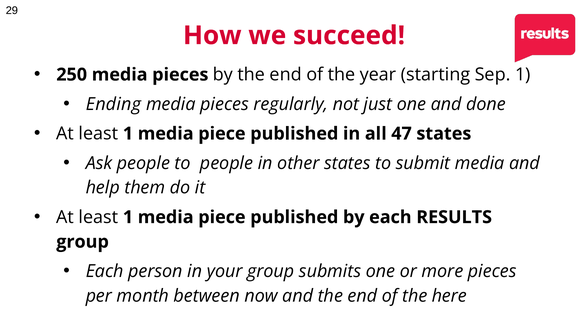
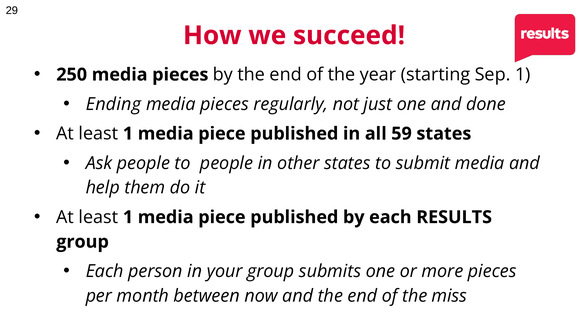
47: 47 -> 59
here: here -> miss
